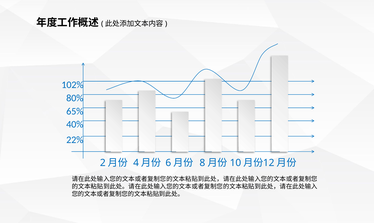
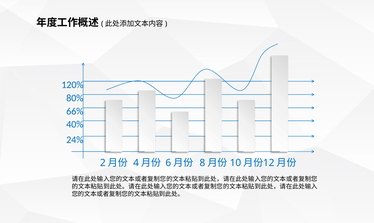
102%: 102% -> 120%
65%: 65% -> 66%
22%: 22% -> 24%
